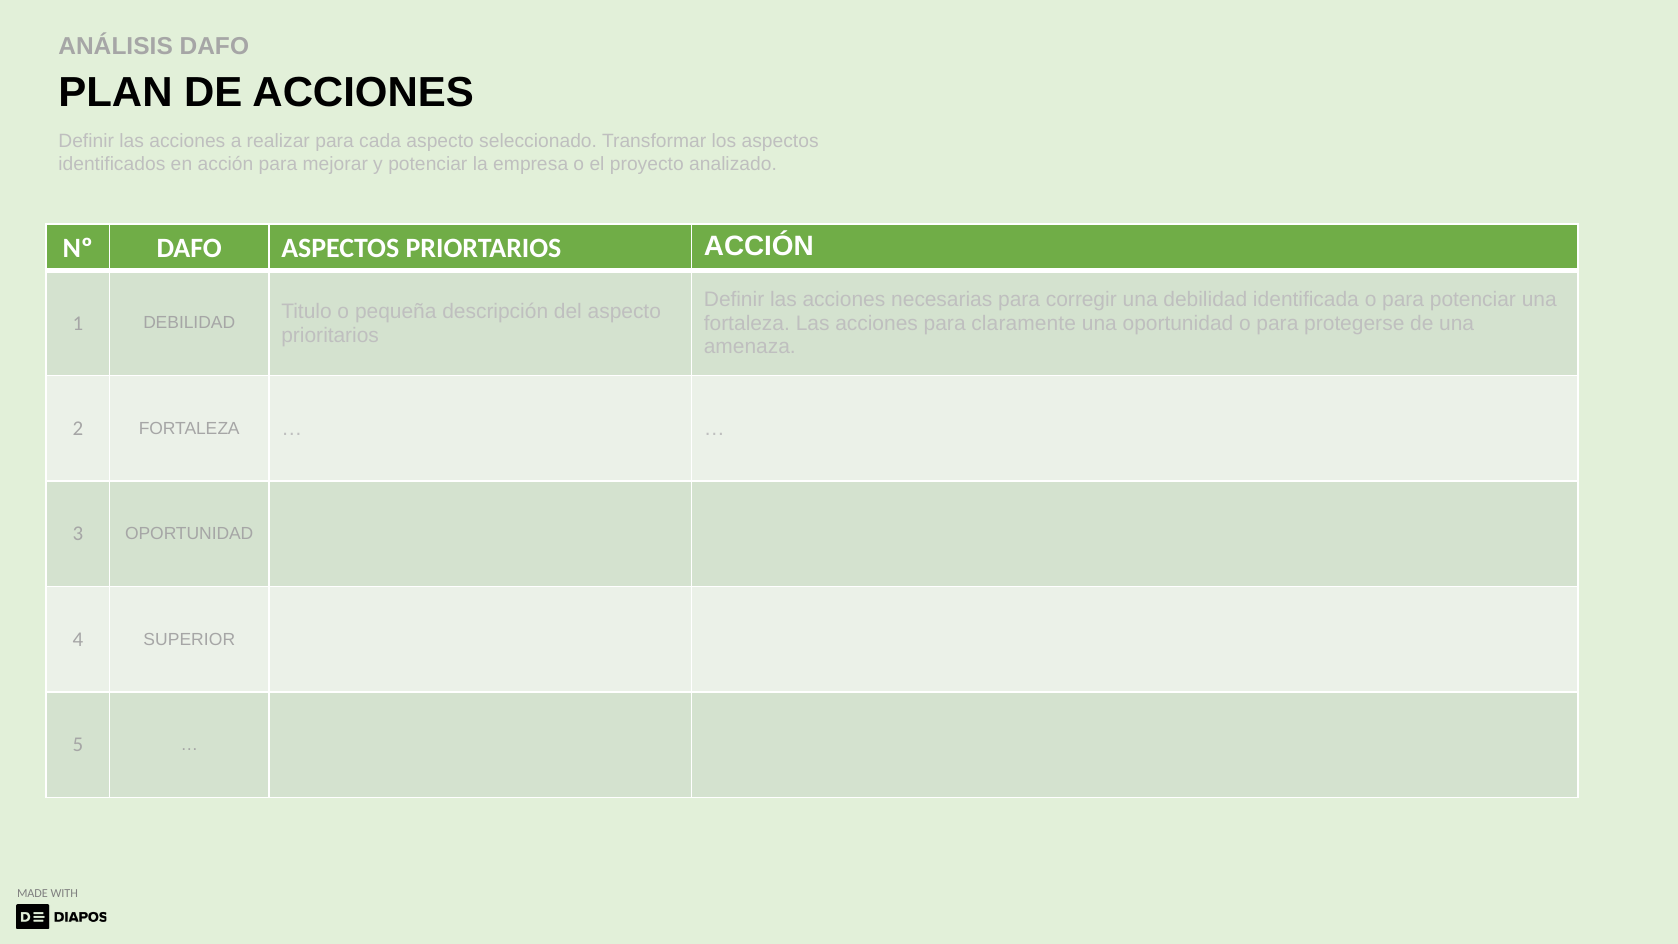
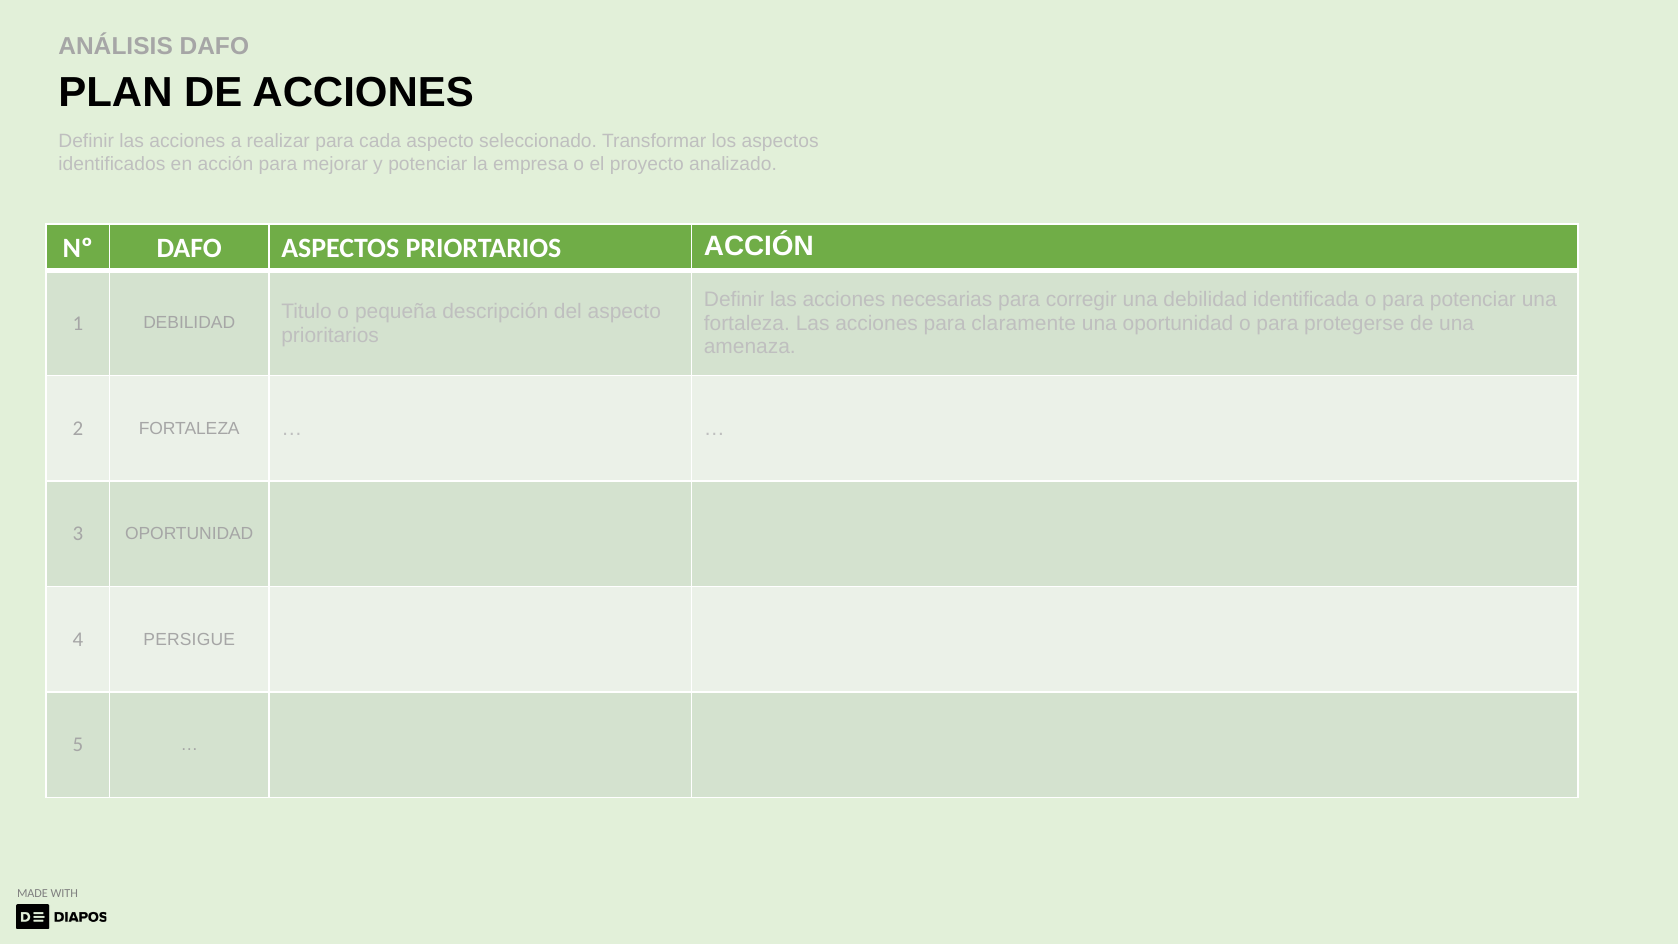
SUPERIOR: SUPERIOR -> PERSIGUE
